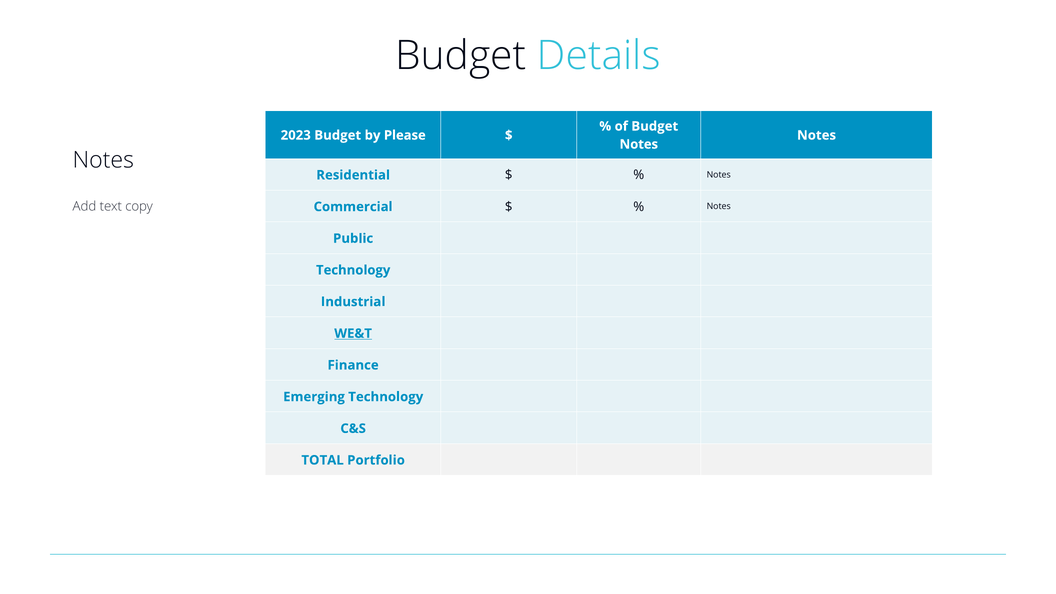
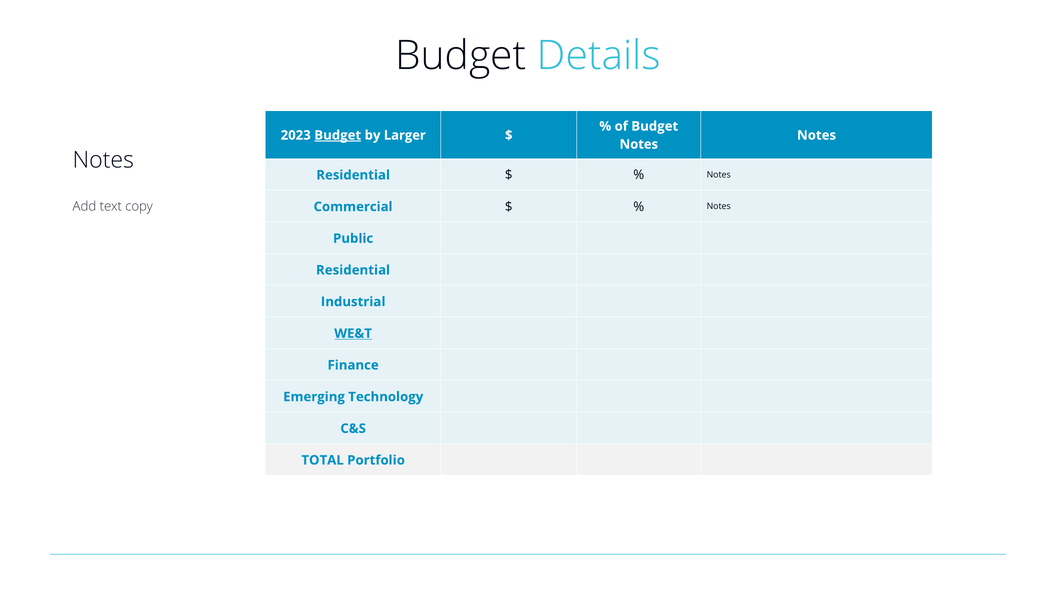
Budget at (338, 135) underline: none -> present
Please: Please -> Larger
Technology at (353, 270): Technology -> Residential
